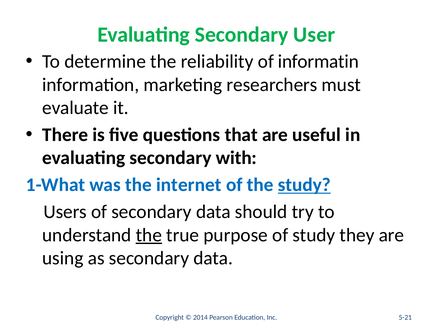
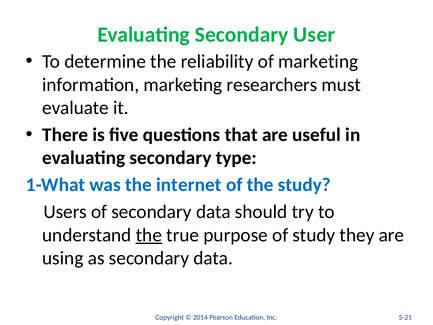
of informatin: informatin -> marketing
with: with -> type
study at (304, 185) underline: present -> none
